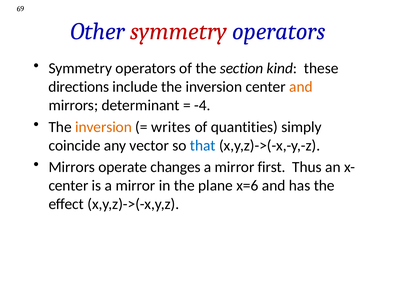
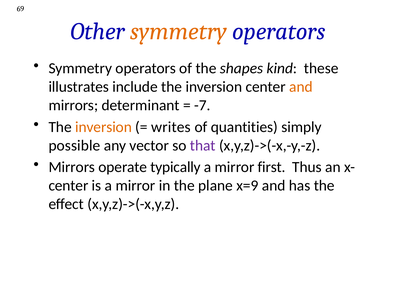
symmetry at (178, 31) colour: red -> orange
section: section -> shapes
directions: directions -> illustrates
-4: -4 -> -7
coincide: coincide -> possible
that colour: blue -> purple
changes: changes -> typically
x=6: x=6 -> x=9
